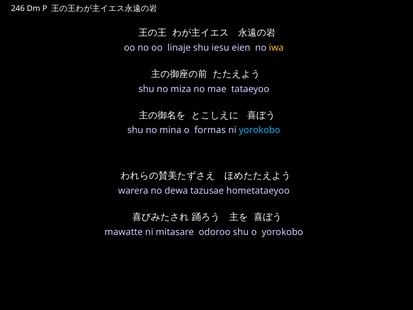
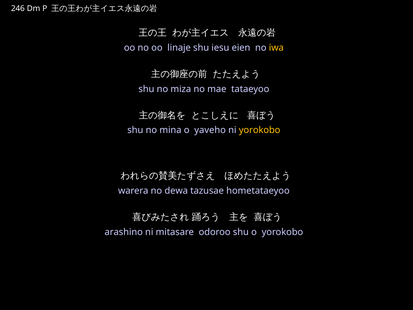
formas: formas -> yaveho
yorokobo at (260, 130) colour: light blue -> yellow
mawatte: mawatte -> arashino
